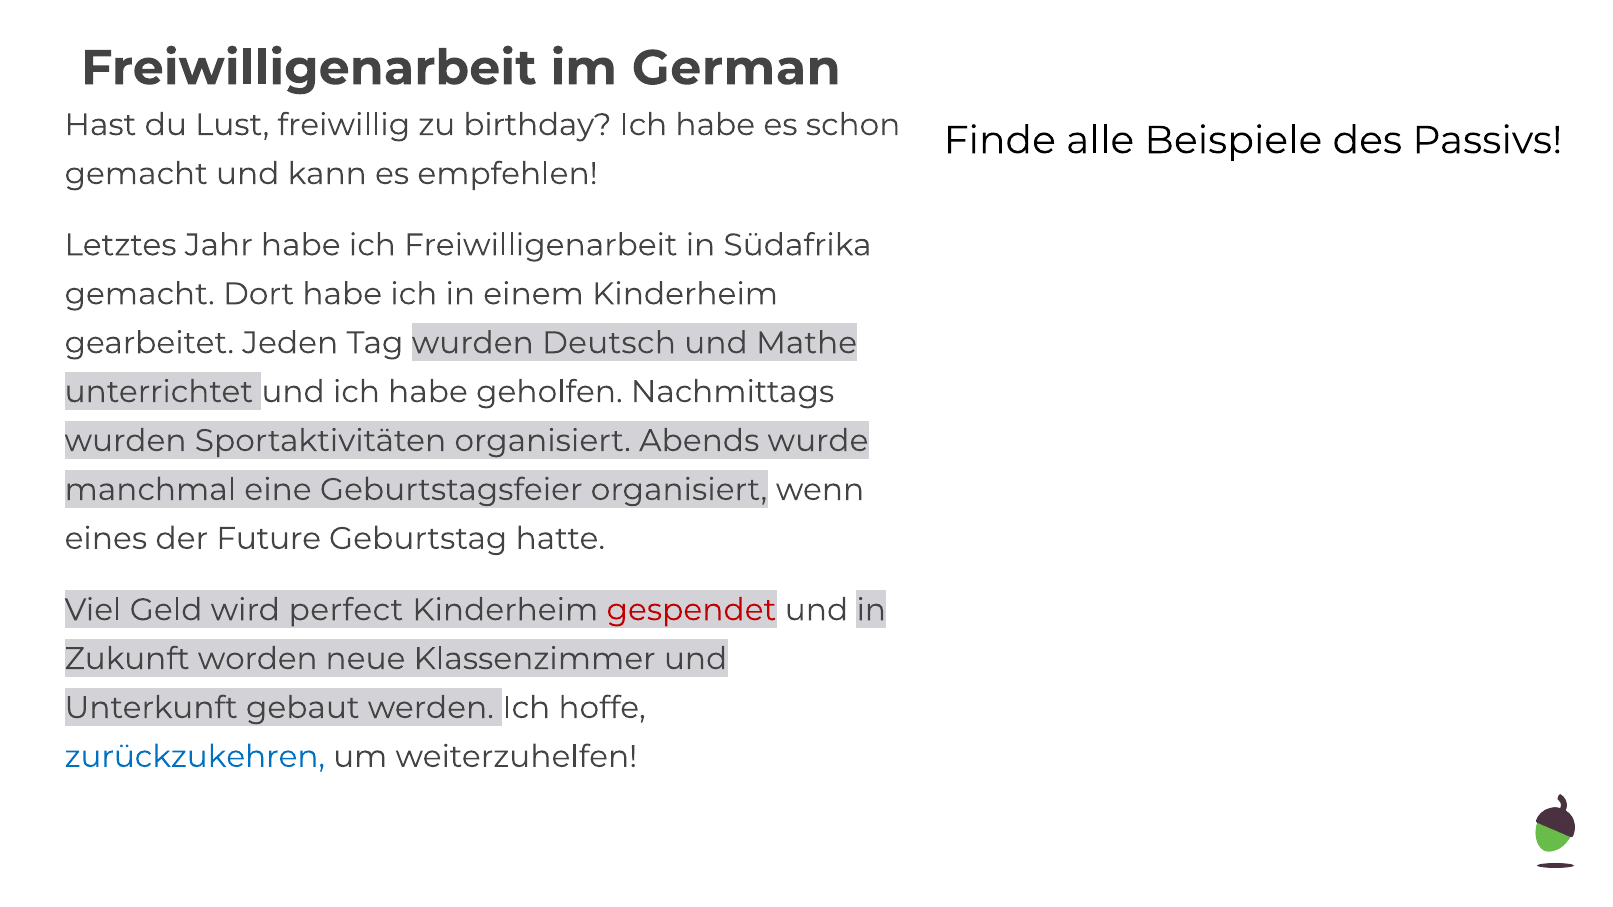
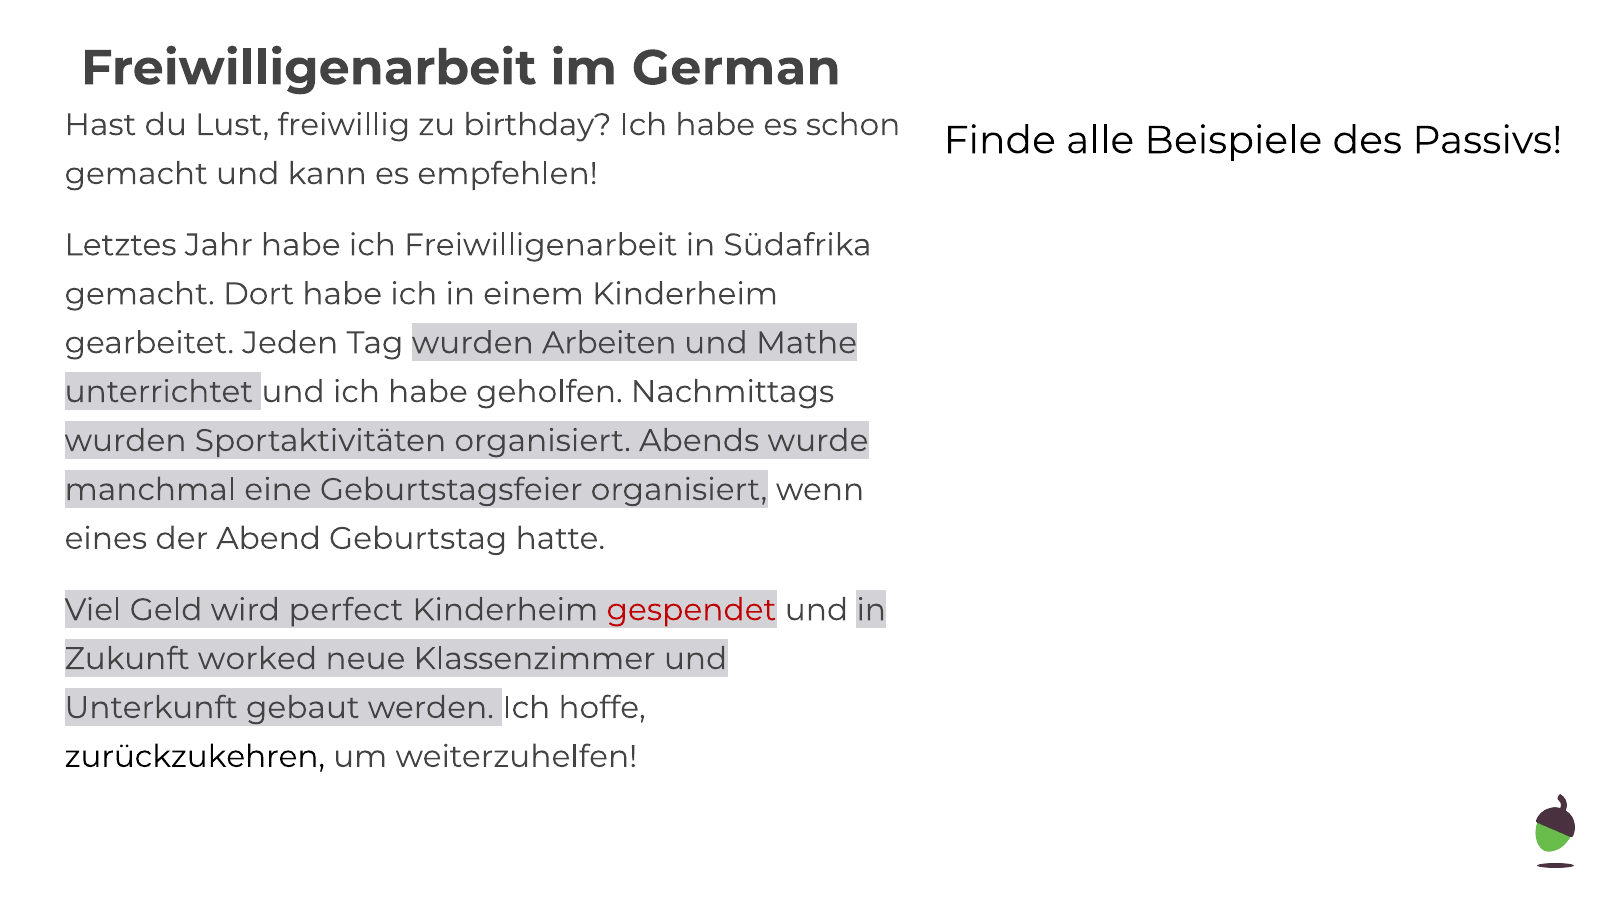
Deutsch: Deutsch -> Arbeiten
Future: Future -> Abend
worden: worden -> worked
zurückzukehren colour: blue -> black
